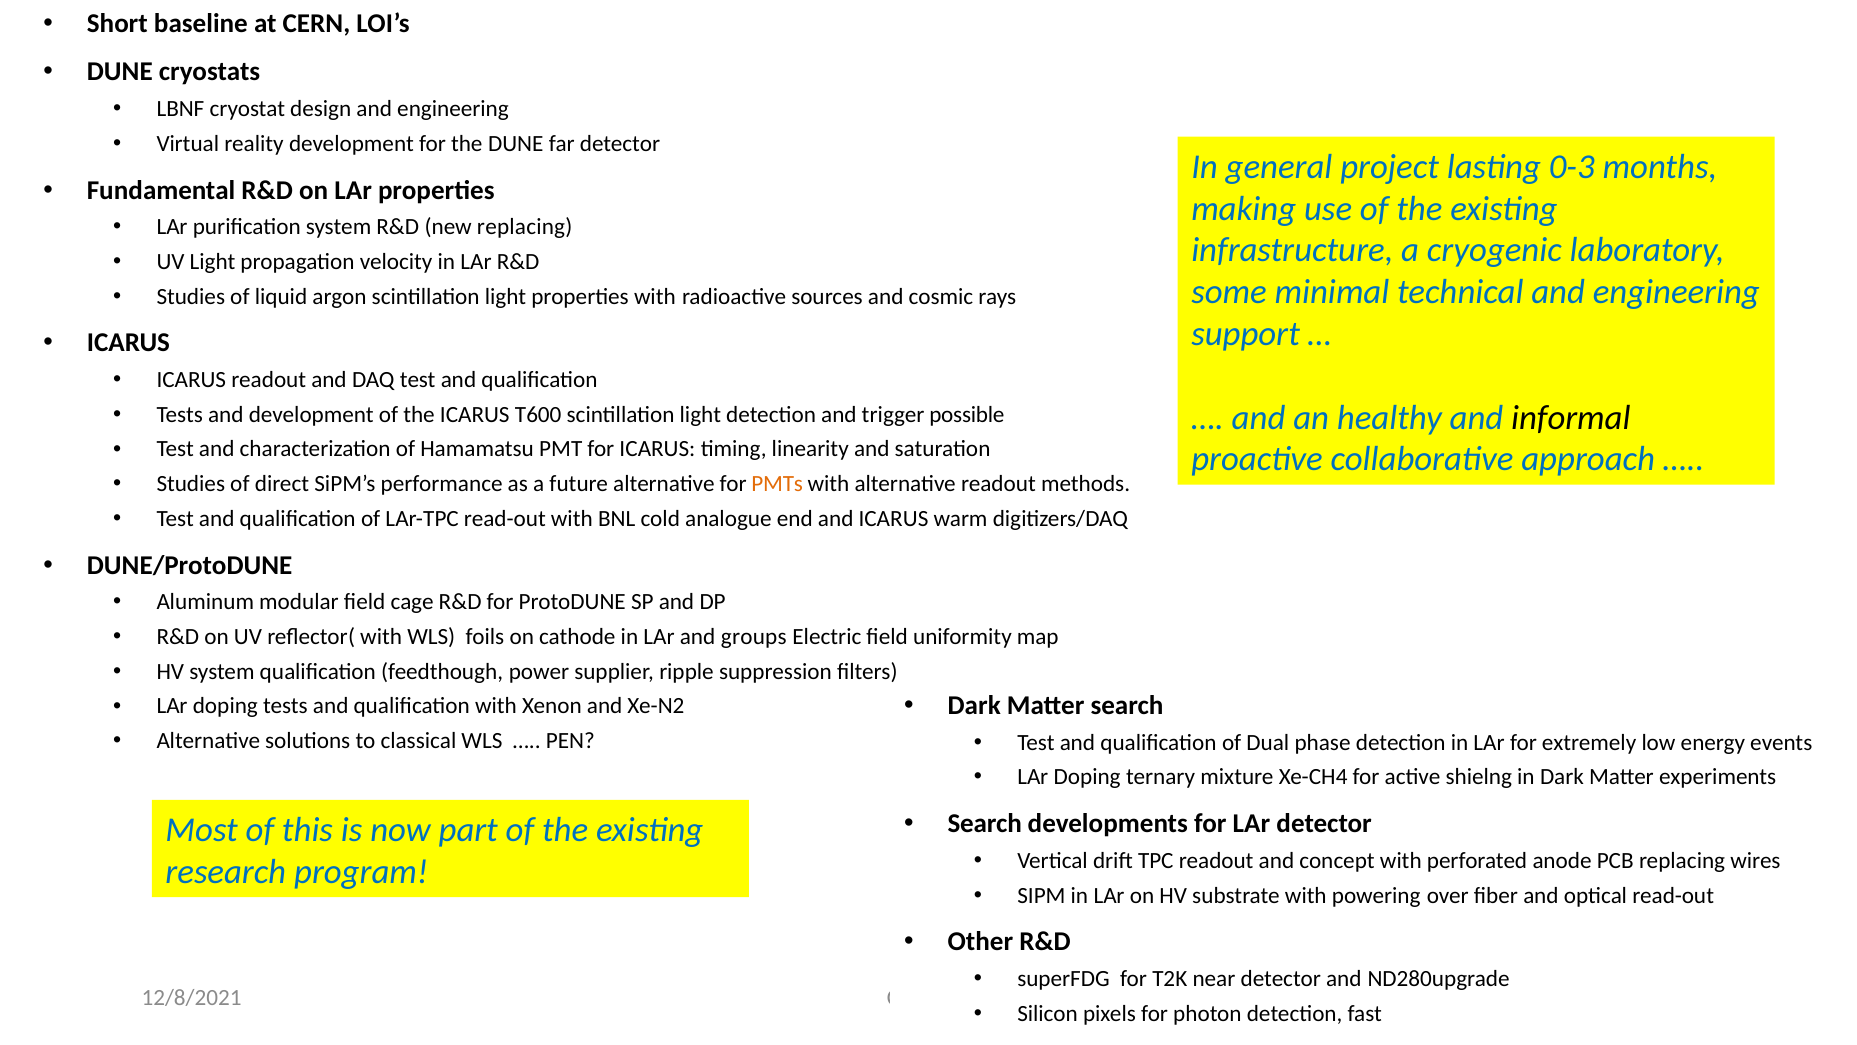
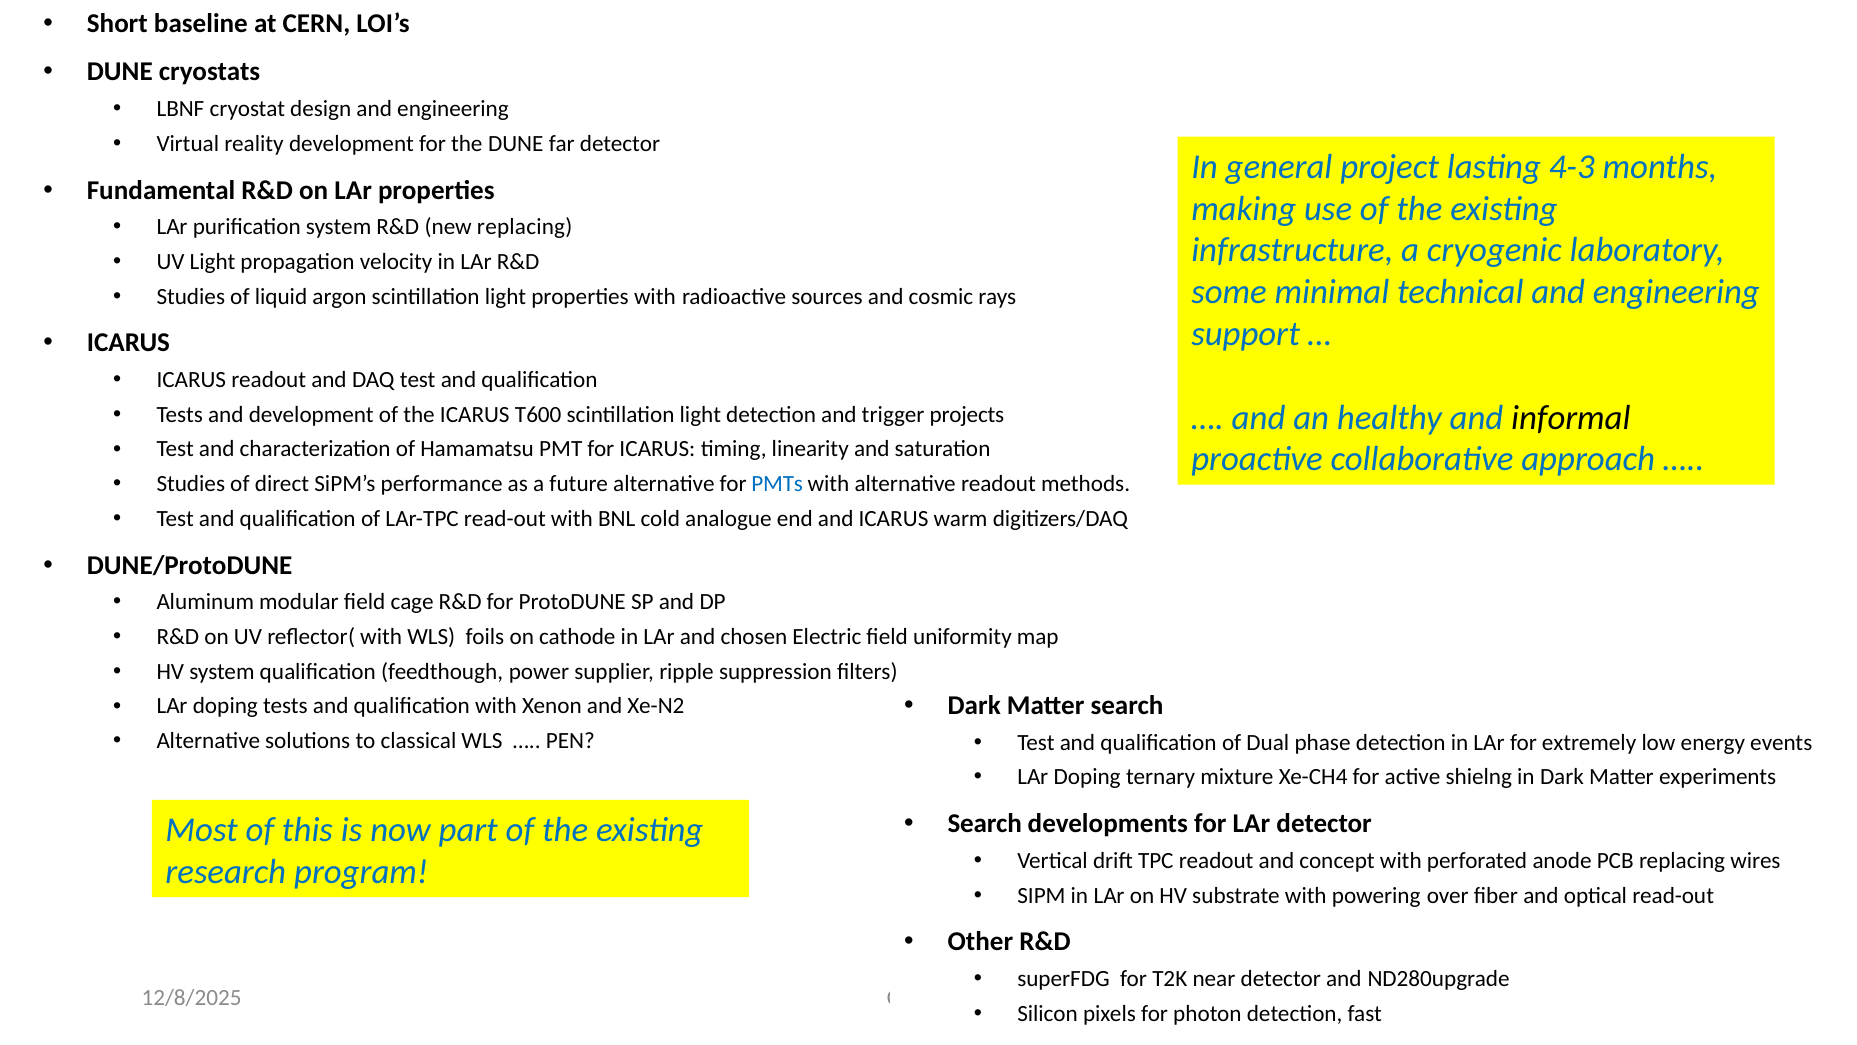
0-3: 0-3 -> 4-3
possible: possible -> projects
PMTs colour: orange -> blue
groups: groups -> chosen
12/8/2021: 12/8/2021 -> 12/8/2025
